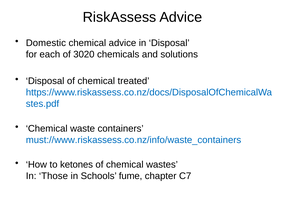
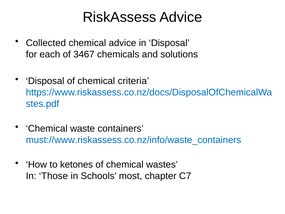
Domestic: Domestic -> Collected
3020: 3020 -> 3467
treated: treated -> criteria
fume: fume -> most
